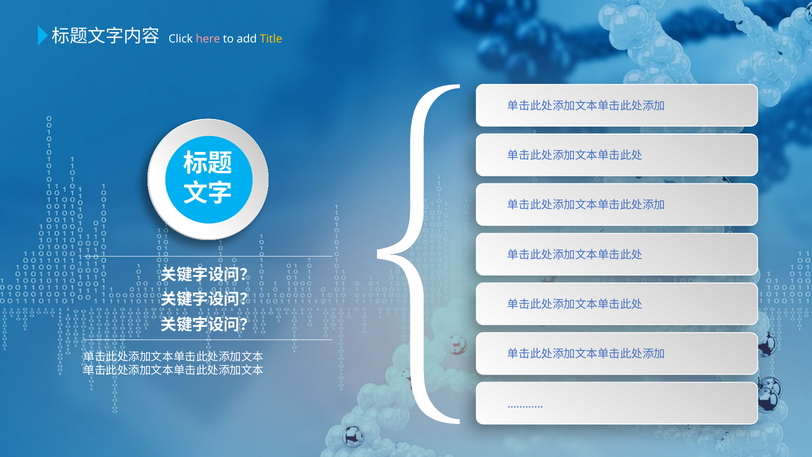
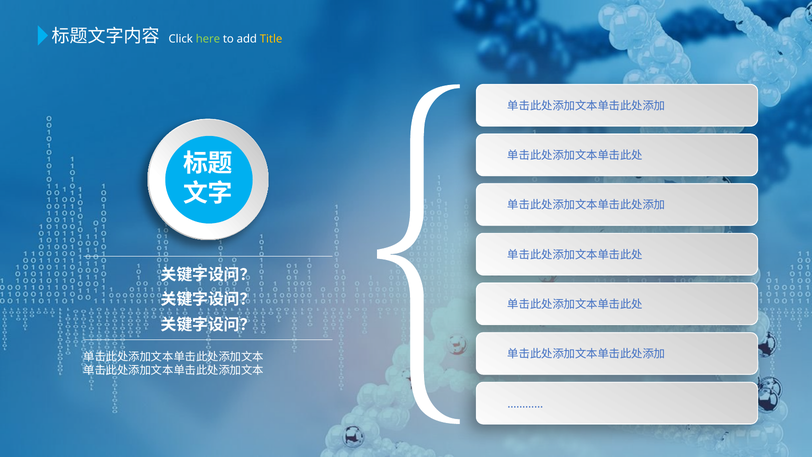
here colour: pink -> light green
